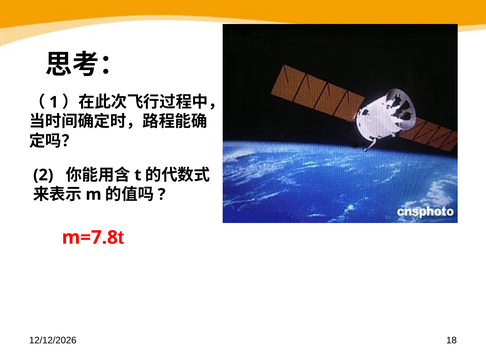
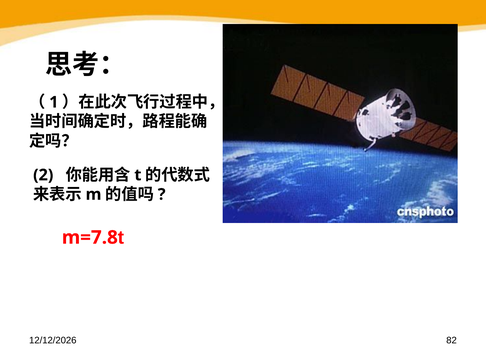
18: 18 -> 82
